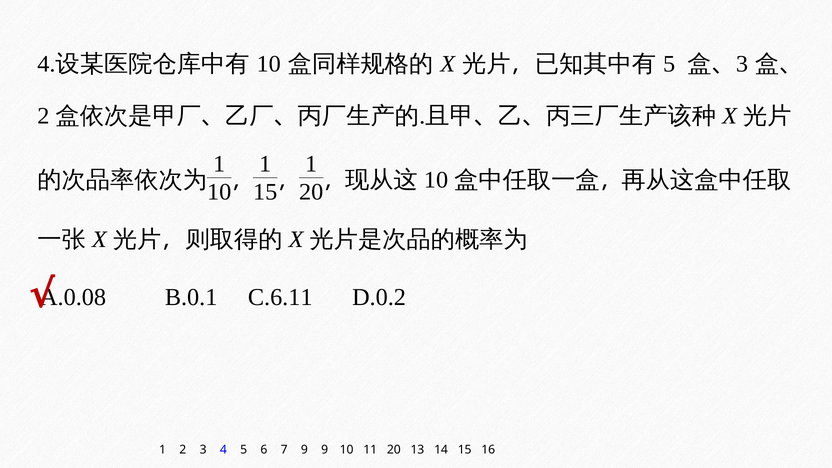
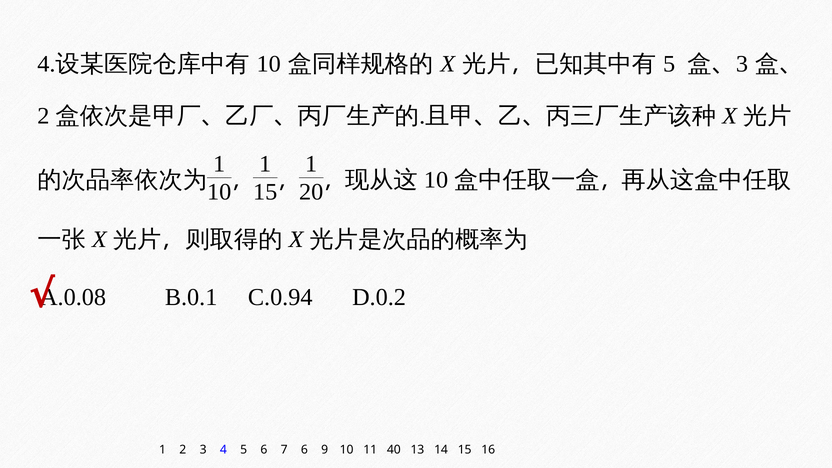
C.6.11: C.6.11 -> C.0.94
7 9: 9 -> 6
11 20: 20 -> 40
